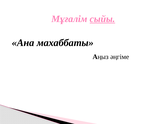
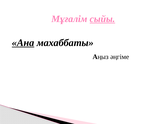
Ана underline: none -> present
